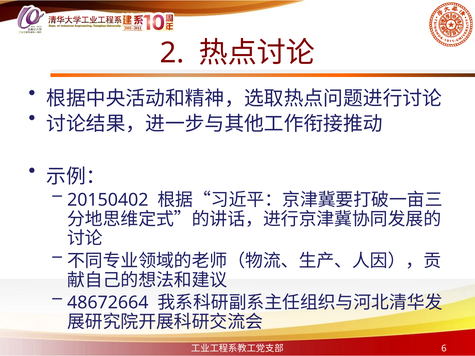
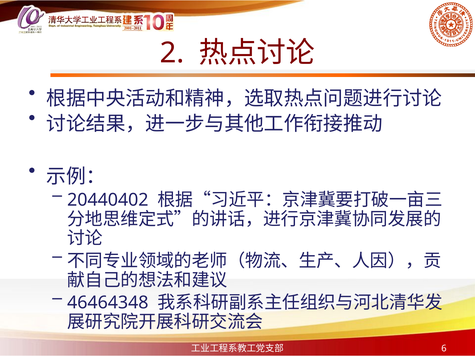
20150402: 20150402 -> 20440402
48672664: 48672664 -> 46464348
